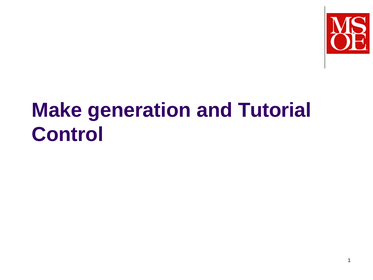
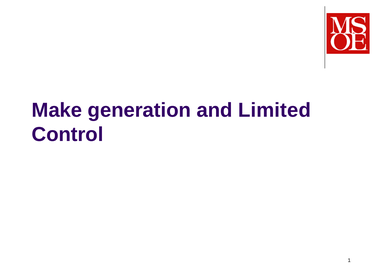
Tutorial: Tutorial -> Limited
